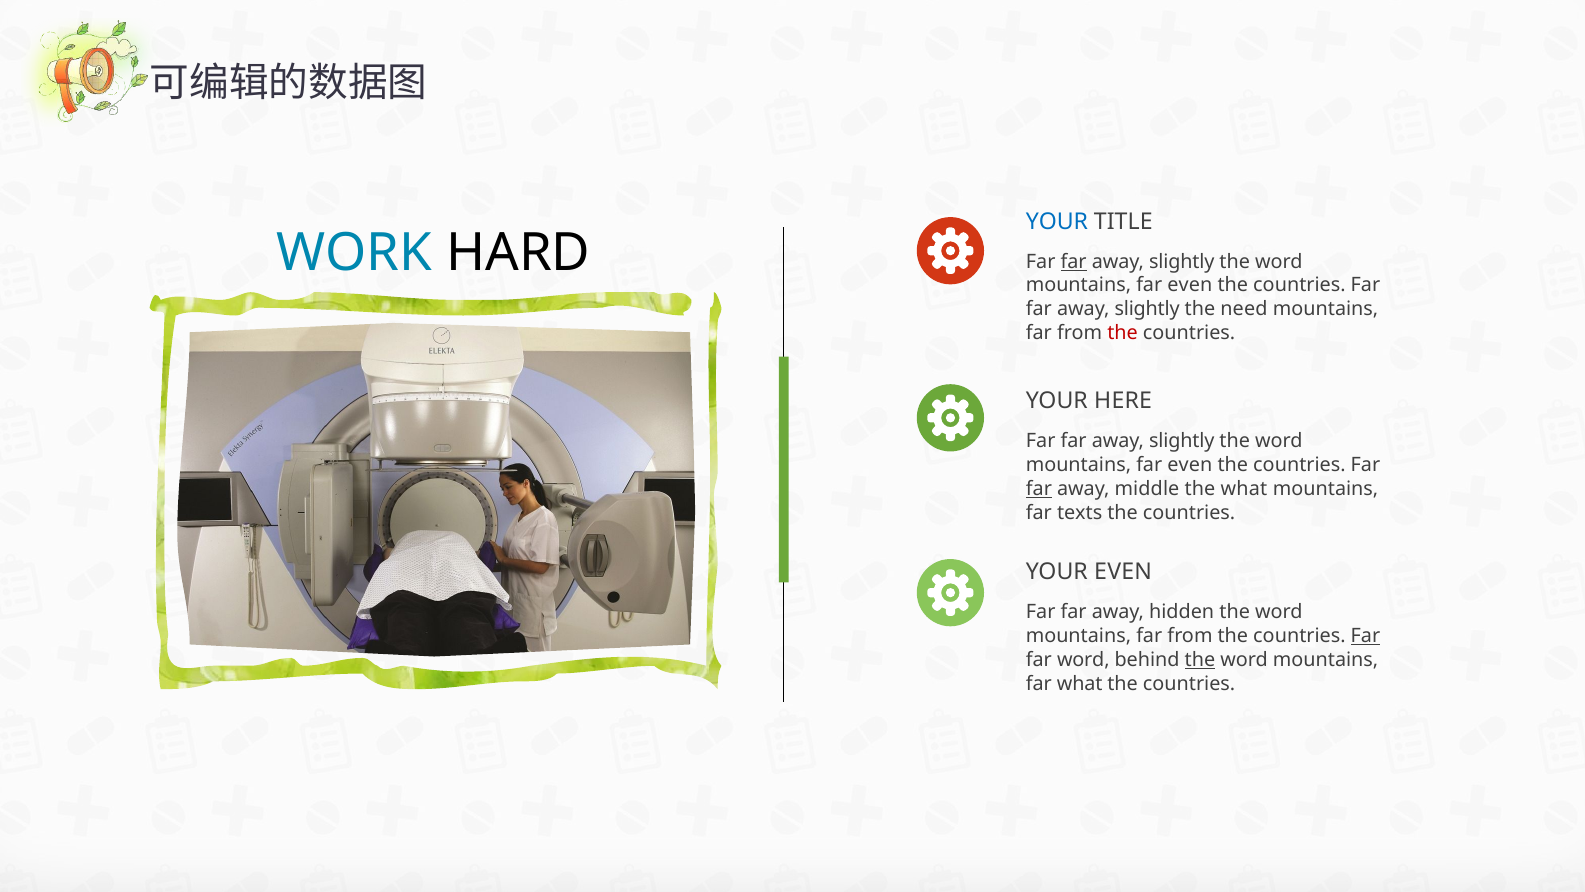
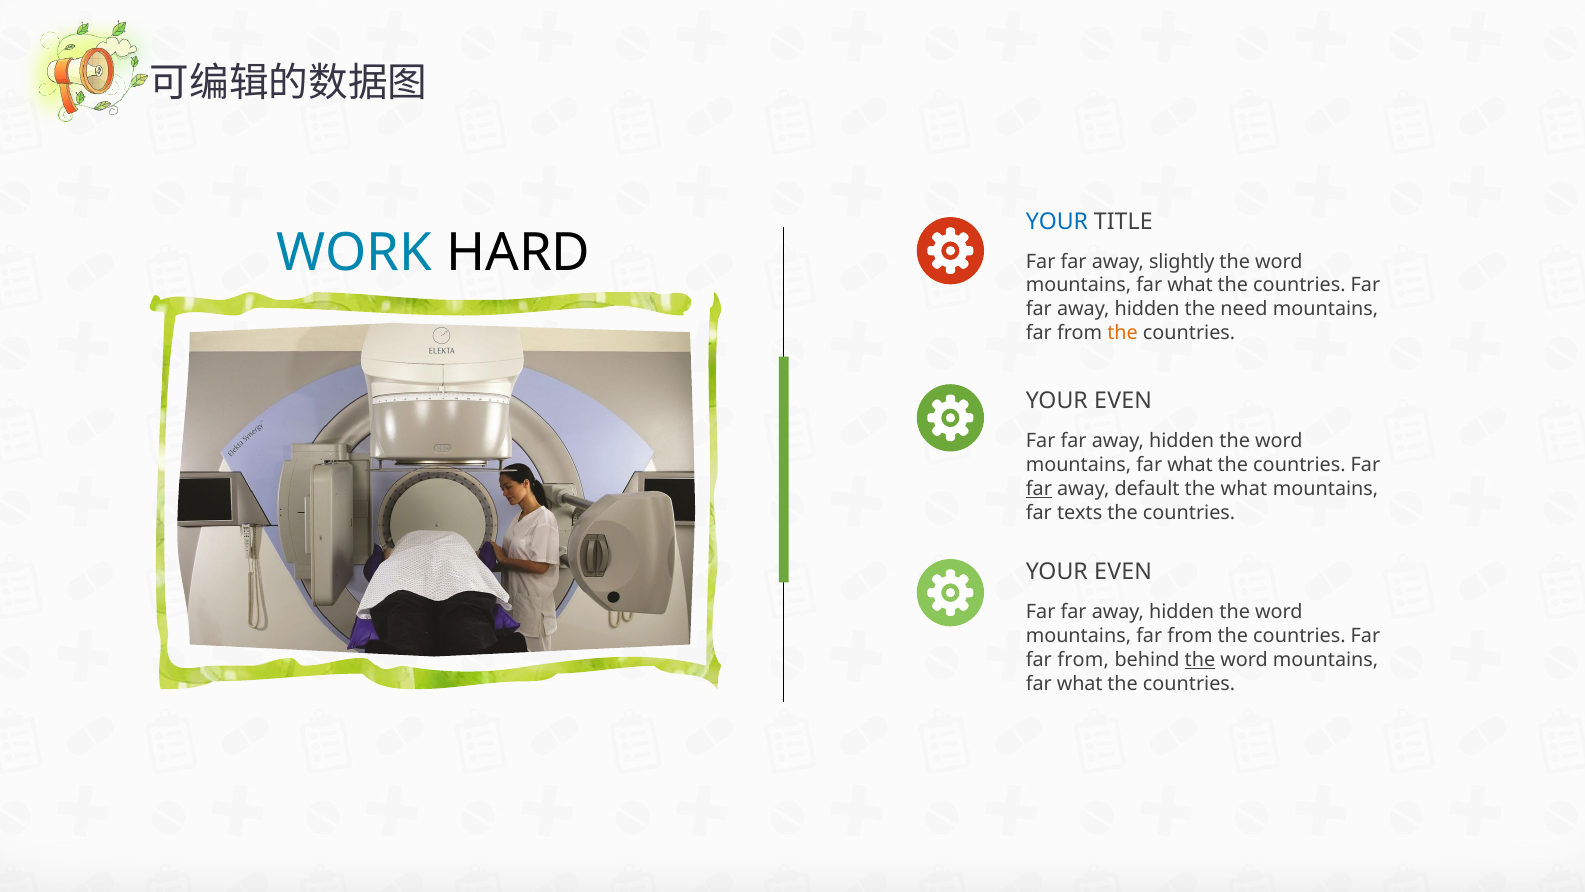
far at (1074, 261) underline: present -> none
even at (1190, 285): even -> what
slightly at (1147, 309): slightly -> hidden
the at (1123, 333) colour: red -> orange
HERE at (1123, 401): HERE -> EVEN
slightly at (1182, 441): slightly -> hidden
even at (1190, 465): even -> what
middle: middle -> default
Far at (1365, 636) underline: present -> none
word at (1083, 659): word -> from
